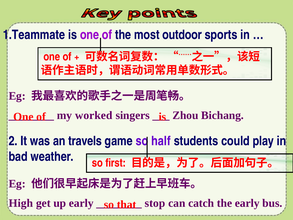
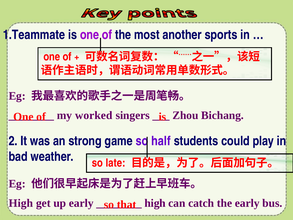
outdoor: outdoor -> another
travels: travels -> strong
first: first -> late
stop at (155, 203): stop -> high
